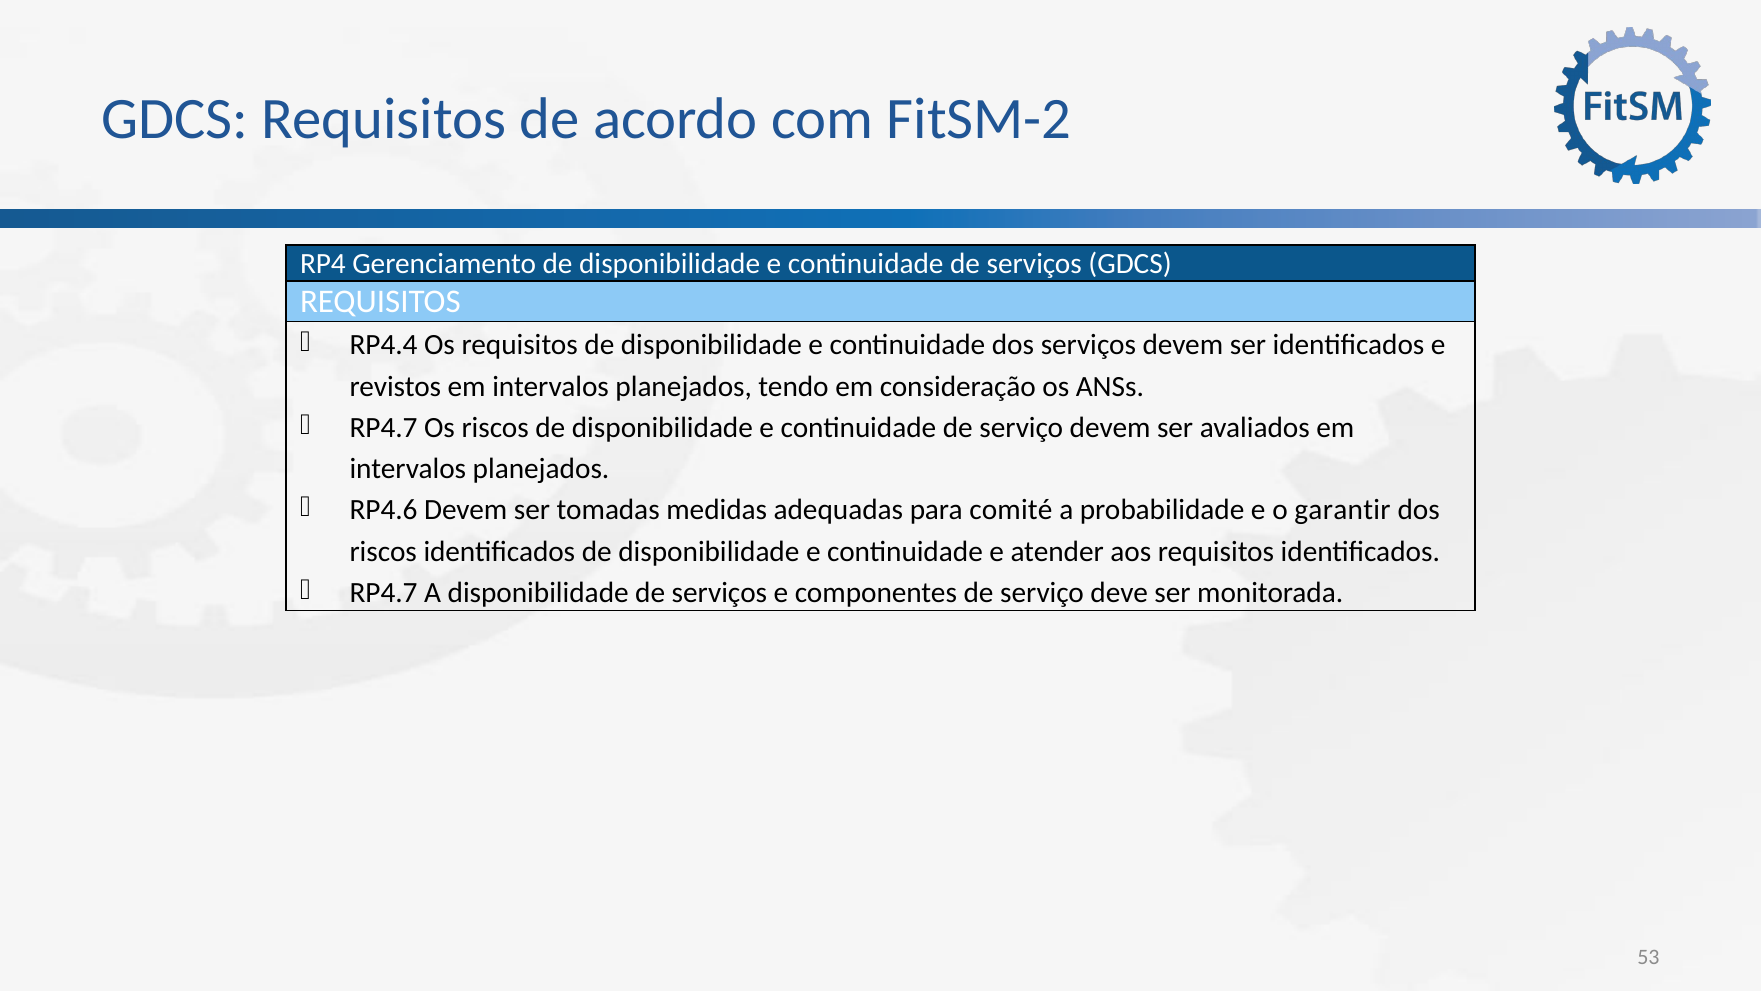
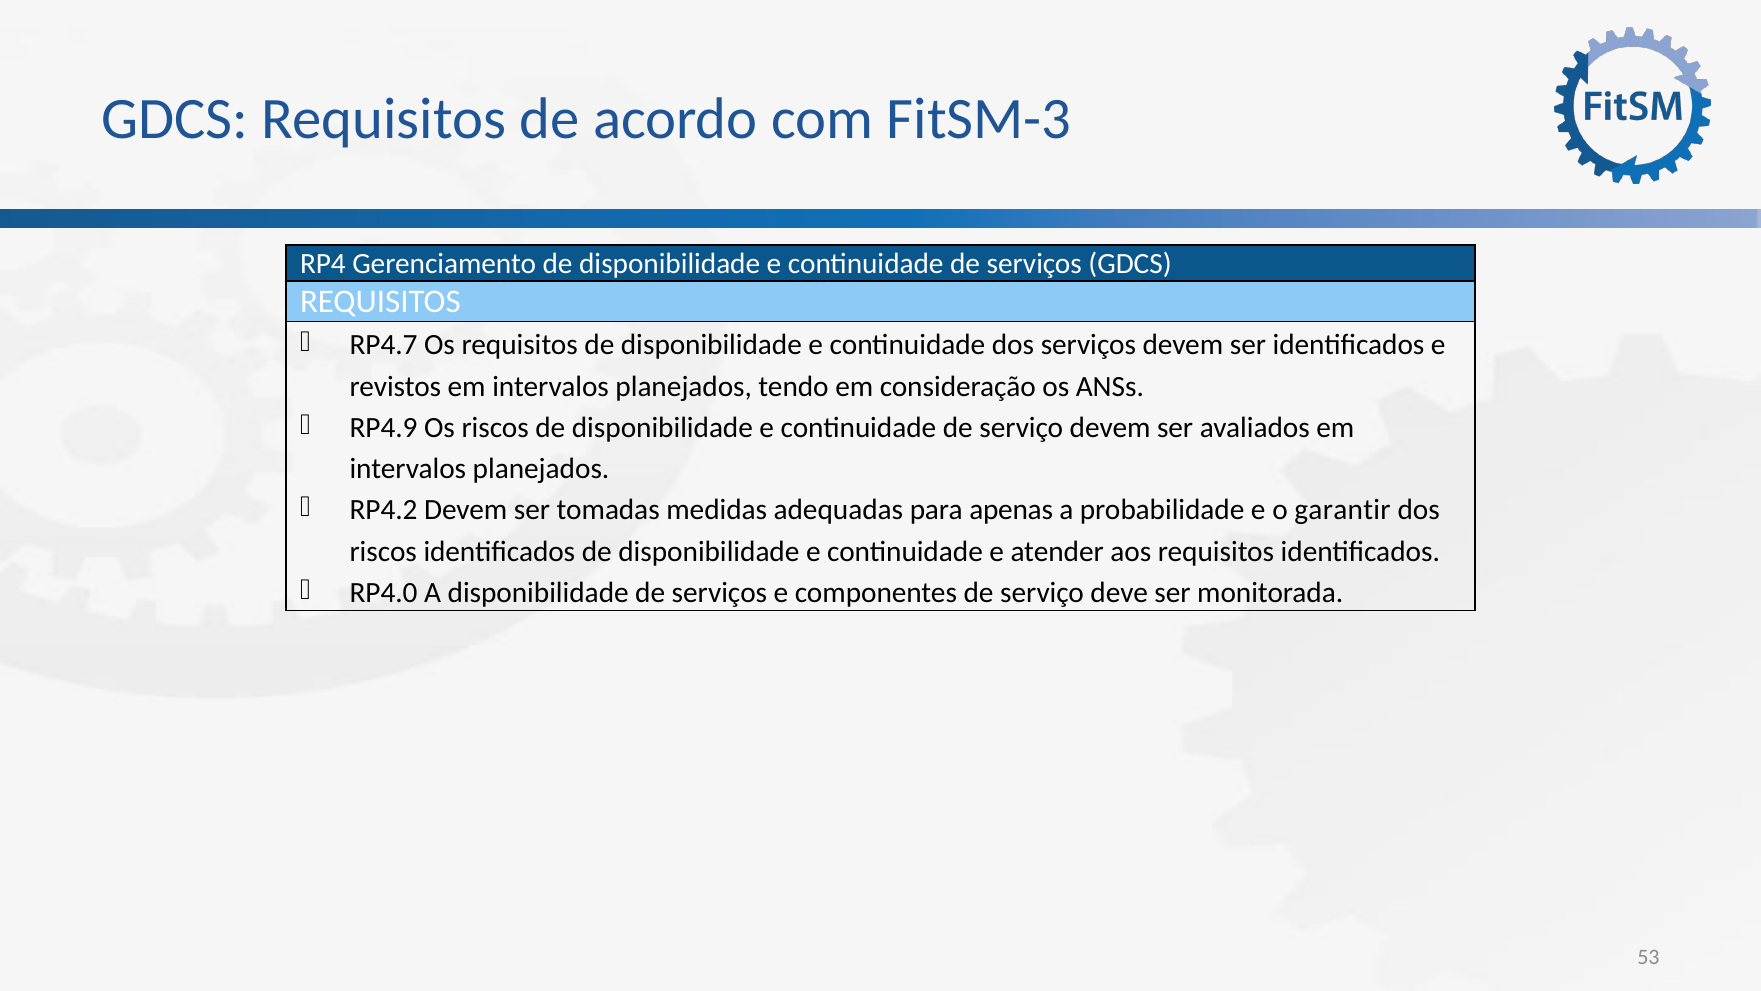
FitSM-2: FitSM-2 -> FitSM-3
RP4.4: RP4.4 -> RP4.7
RP4.7 at (384, 428): RP4.7 -> RP4.9
RP4.6: RP4.6 -> RP4.2
comité: comité -> apenas
RP4.7 at (384, 592): RP4.7 -> RP4.0
